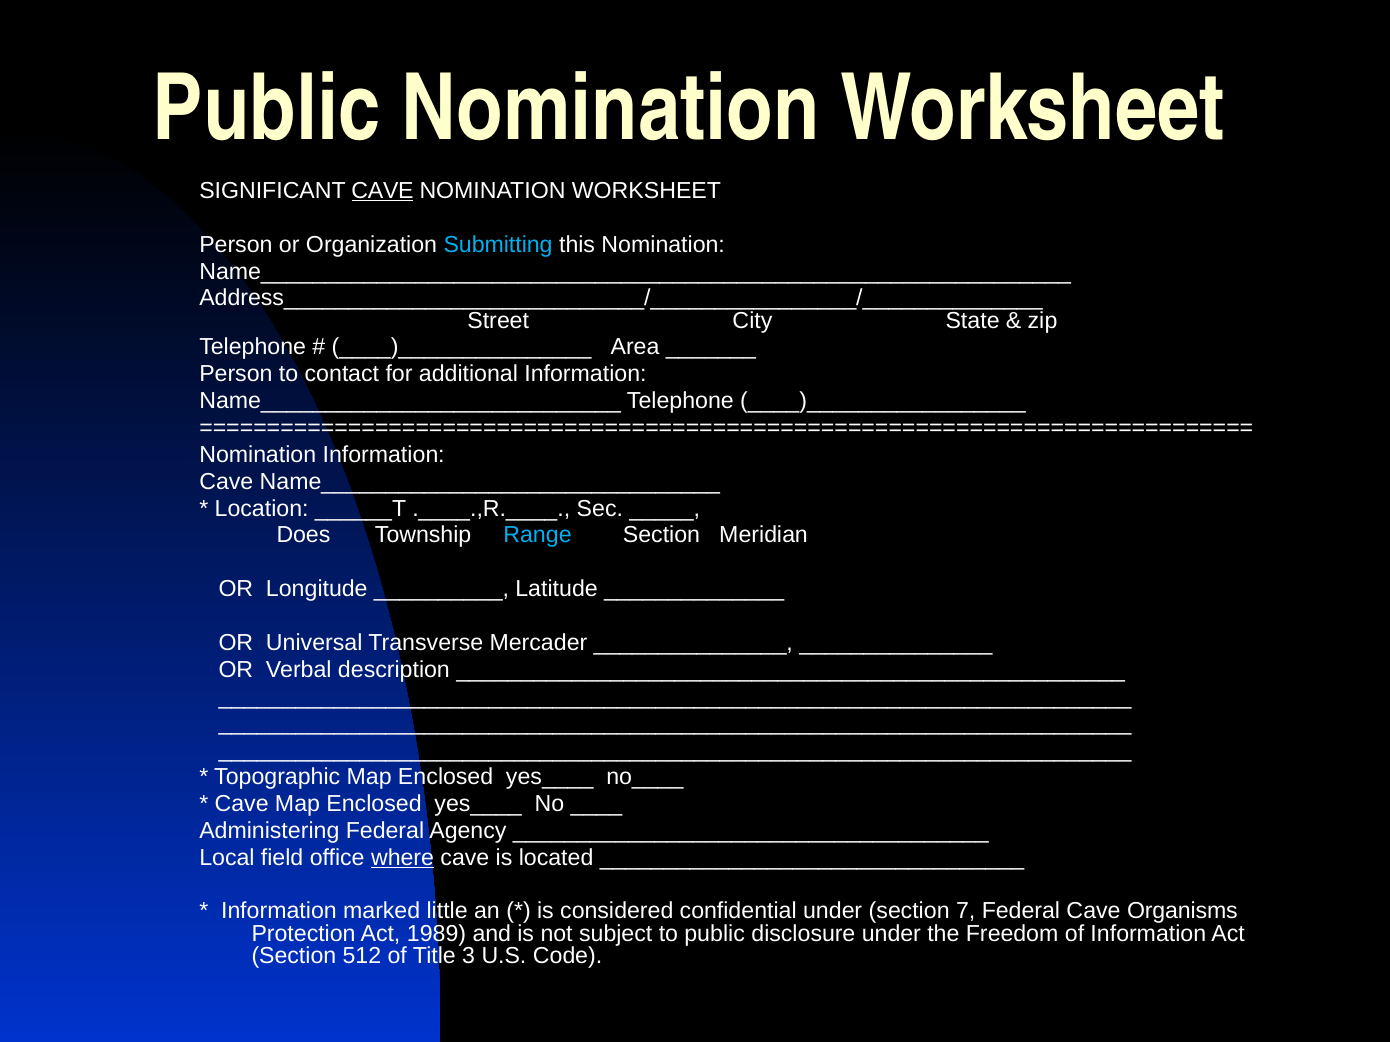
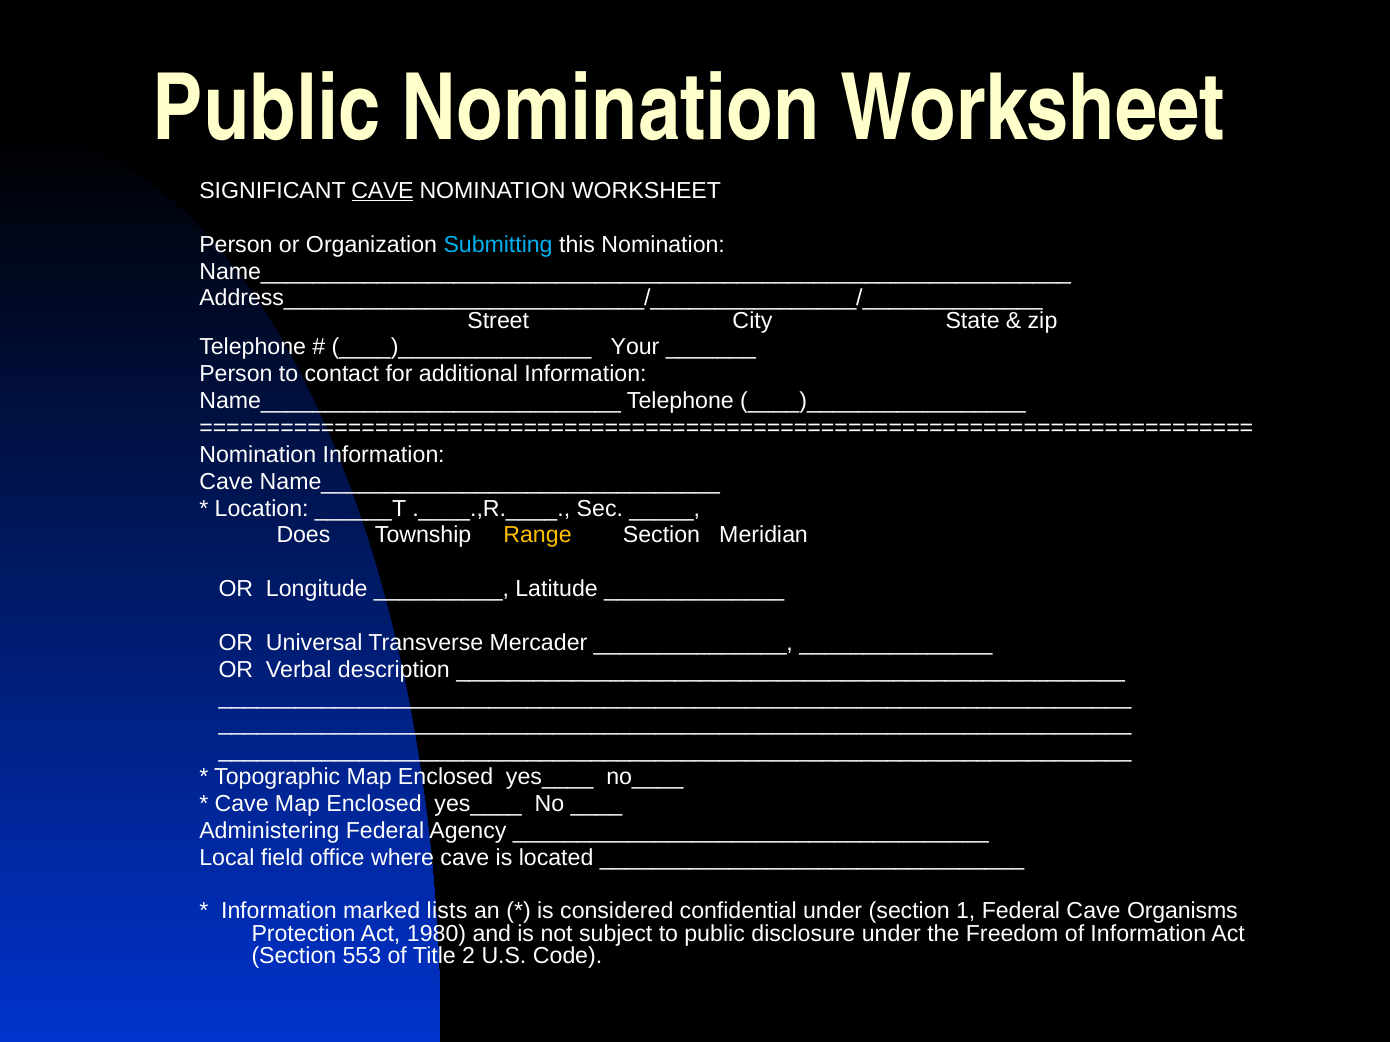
Area: Area -> Your
Range colour: light blue -> yellow
where underline: present -> none
little: little -> lists
7: 7 -> 1
1989: 1989 -> 1980
512: 512 -> 553
3: 3 -> 2
